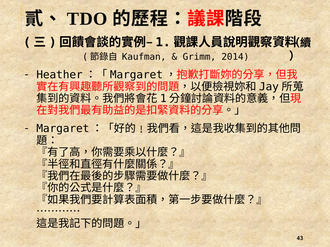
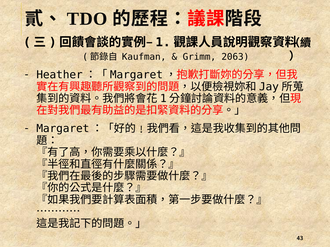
2014: 2014 -> 2063
